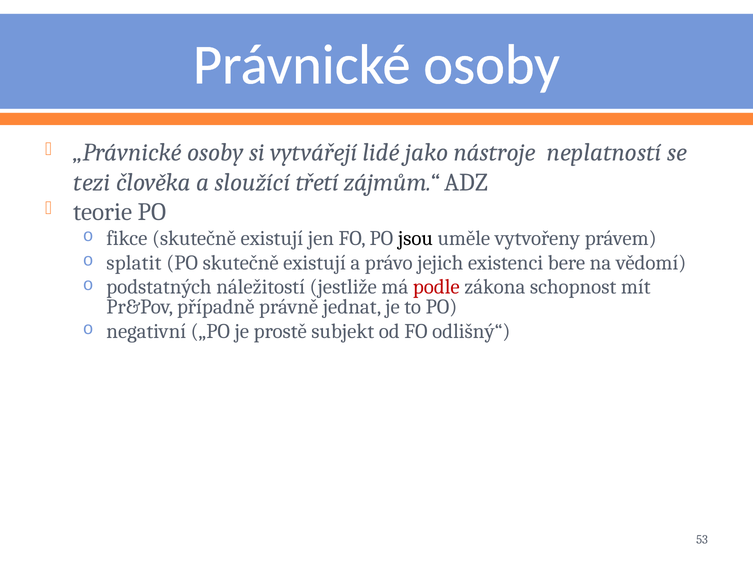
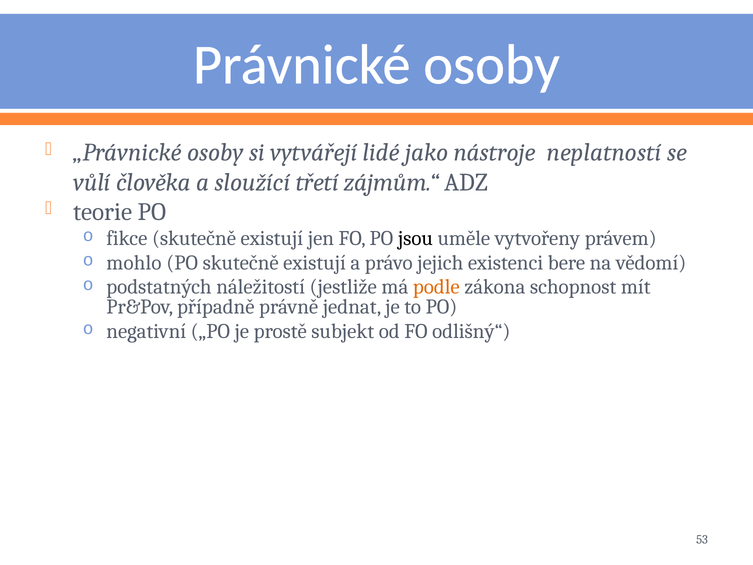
tezi: tezi -> vůlí
splatit: splatit -> mohlo
podle colour: red -> orange
